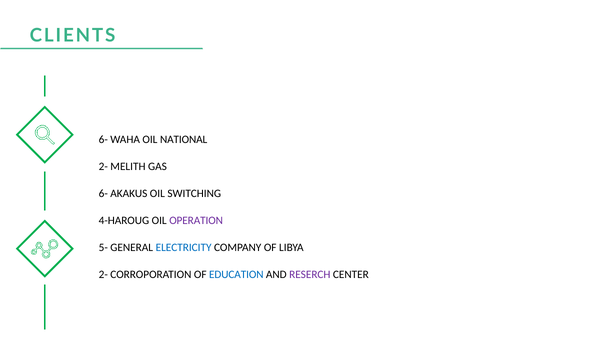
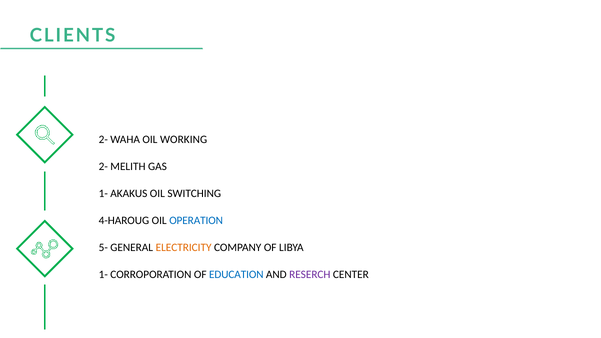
6- at (103, 139): 6- -> 2-
NATIONAL: NATIONAL -> WORKING
6- at (103, 193): 6- -> 1-
OPERATION colour: purple -> blue
ELECTRICITY colour: blue -> orange
2- at (103, 275): 2- -> 1-
